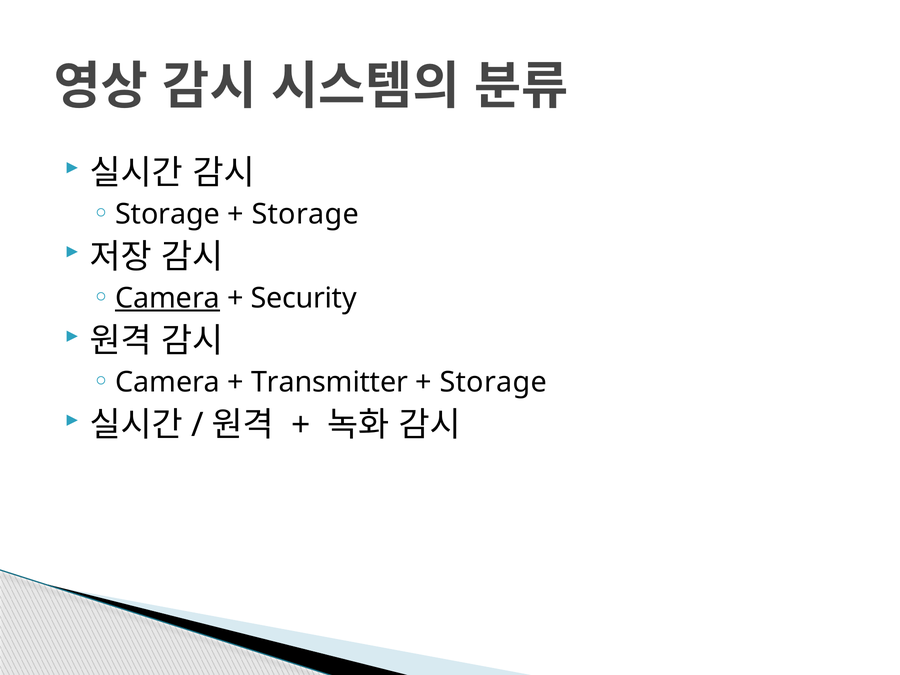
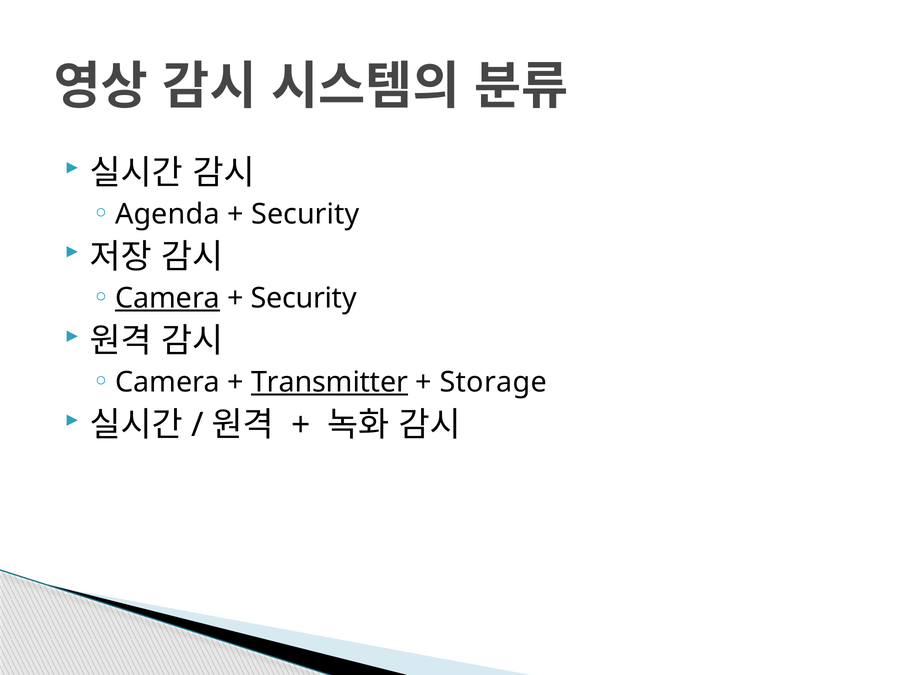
Storage at (168, 214): Storage -> Agenda
Storage at (305, 214): Storage -> Security
Transmitter underline: none -> present
